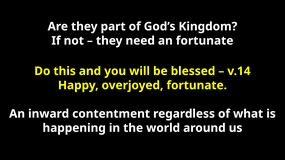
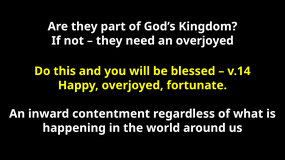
an fortunate: fortunate -> overjoyed
